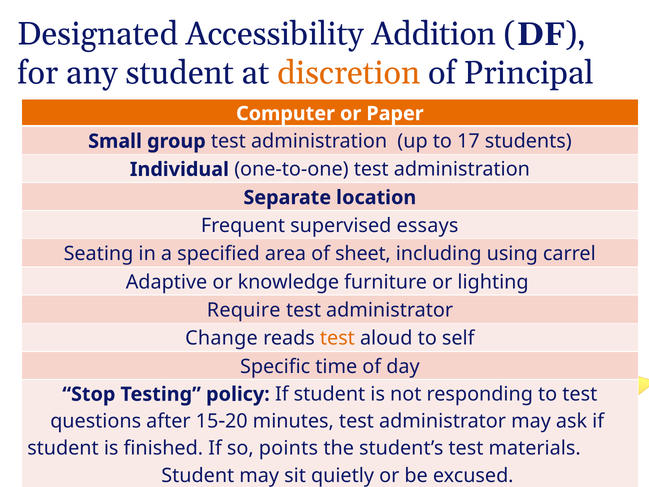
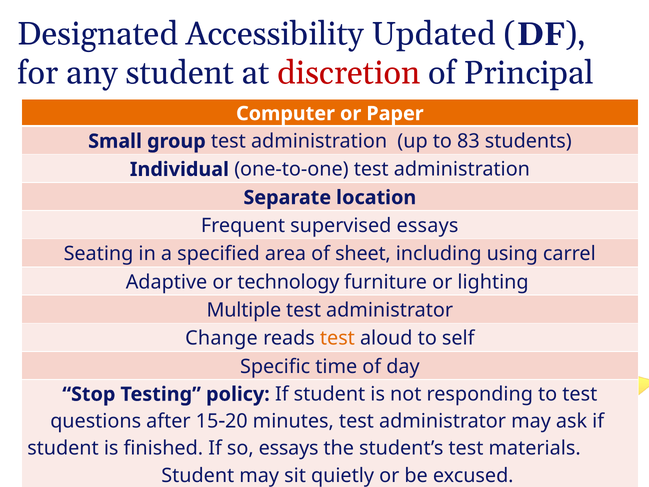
Addition: Addition -> Updated
discretion colour: orange -> red
17: 17 -> 83
knowledge: knowledge -> technology
Require: Require -> Multiple
so points: points -> essays
